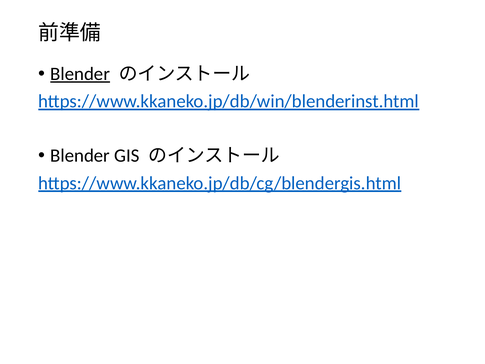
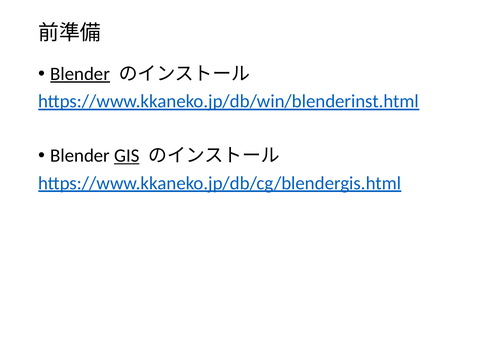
GIS underline: none -> present
